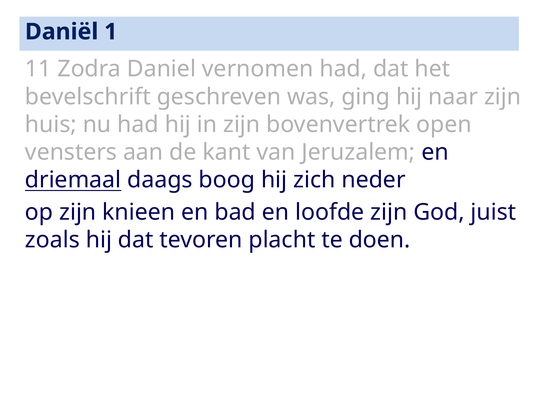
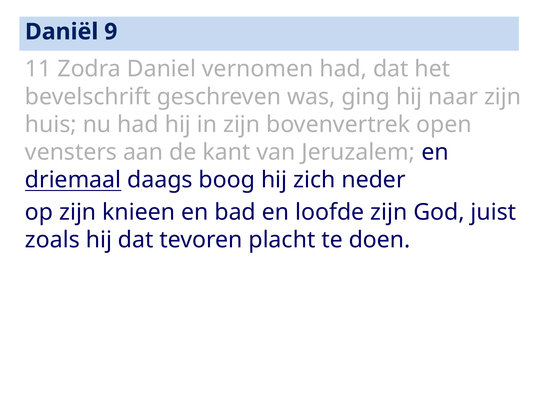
1: 1 -> 9
